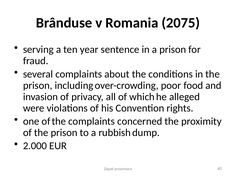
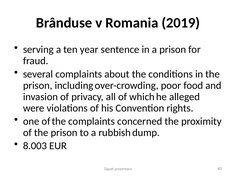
2075: 2075 -> 2019
2.000: 2.000 -> 8.003
